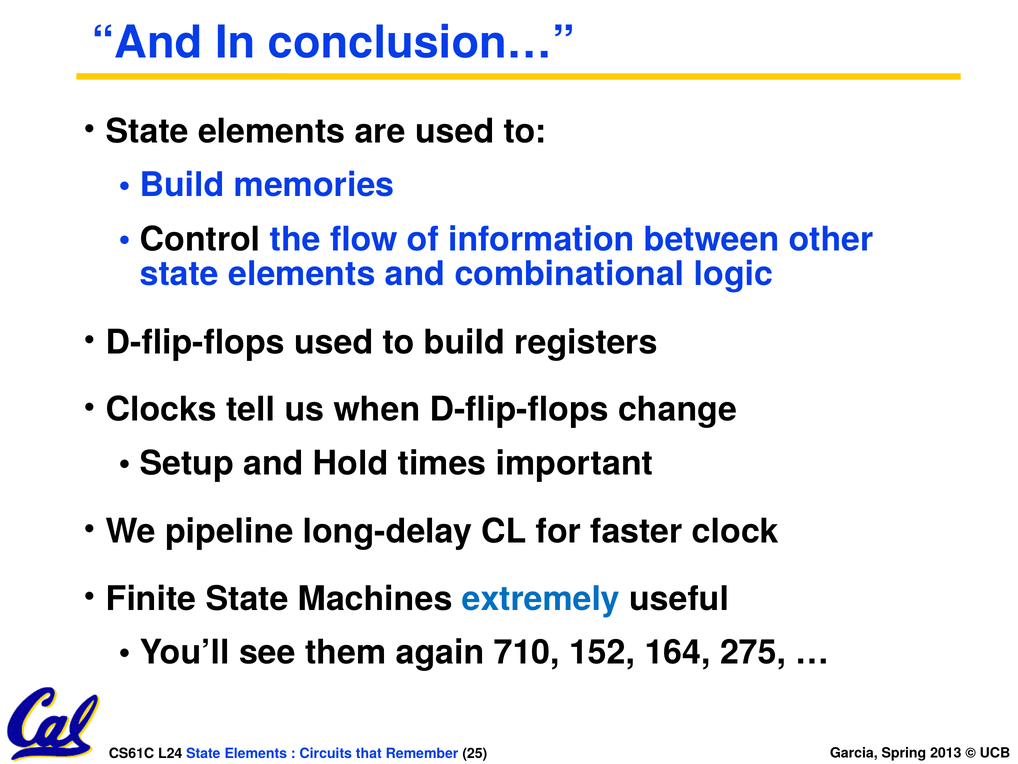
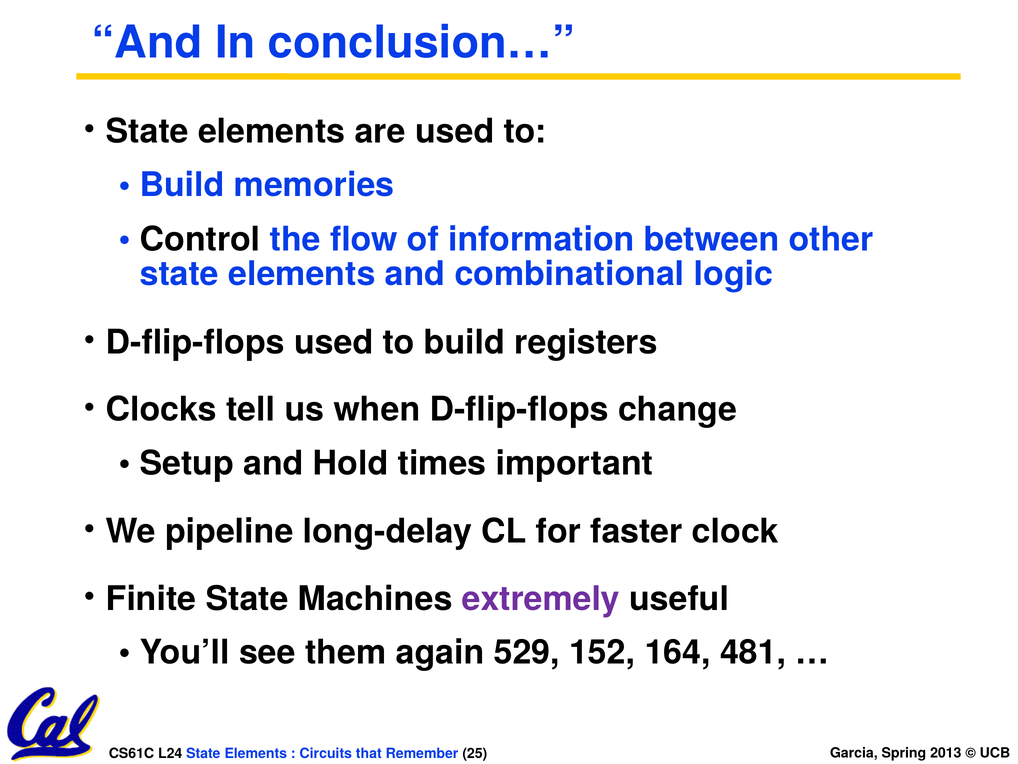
extremely colour: blue -> purple
710: 710 -> 529
275: 275 -> 481
